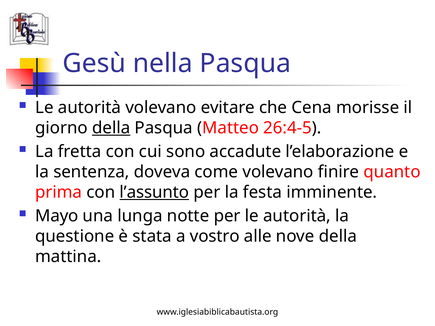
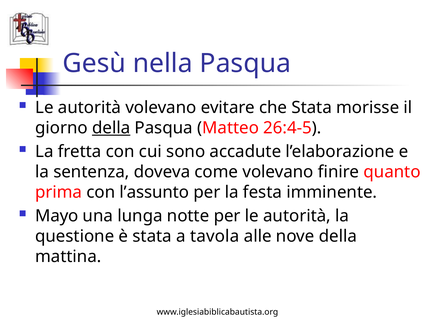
che Cena: Cena -> Stata
l’assunto underline: present -> none
vostro: vostro -> tavola
